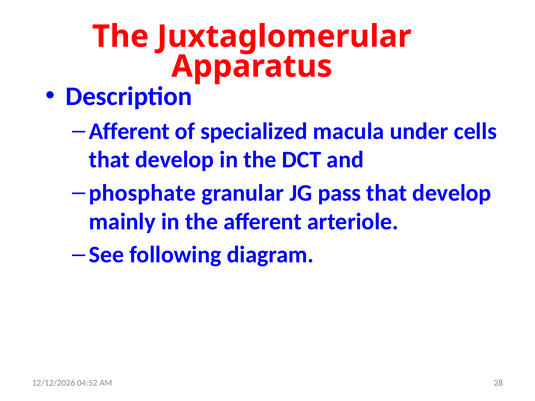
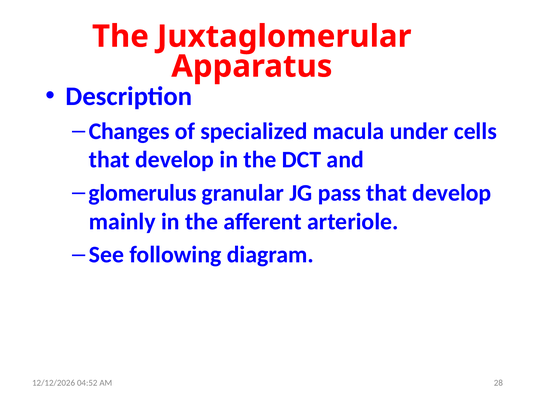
Afferent at (129, 131): Afferent -> Changes
phosphate: phosphate -> glomerulus
